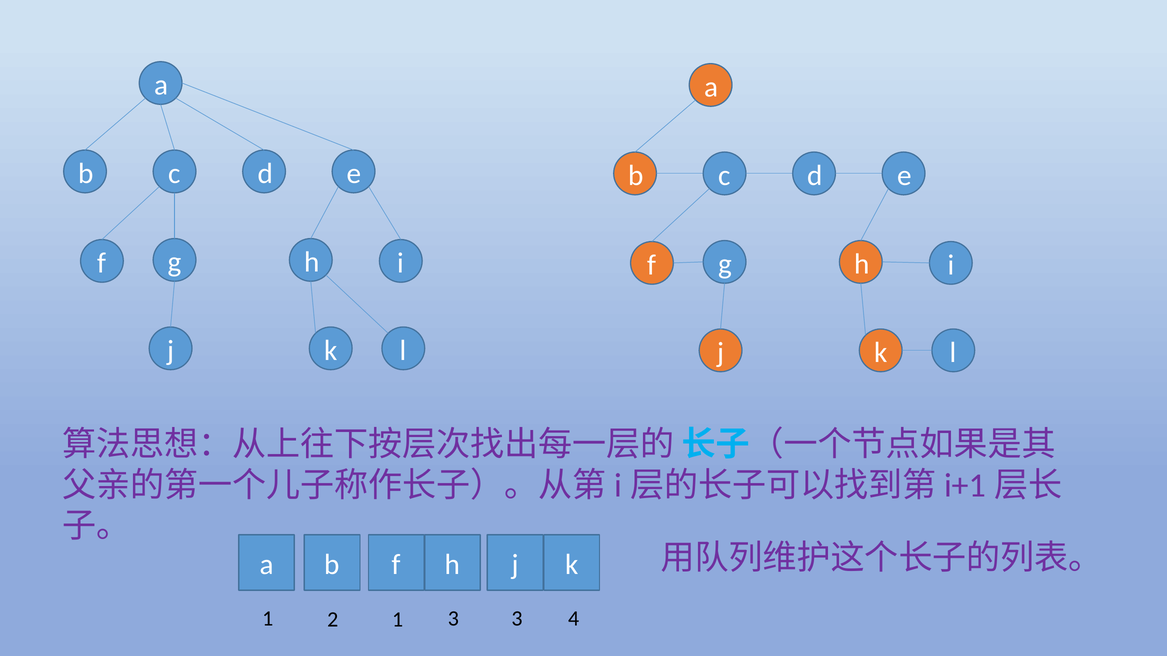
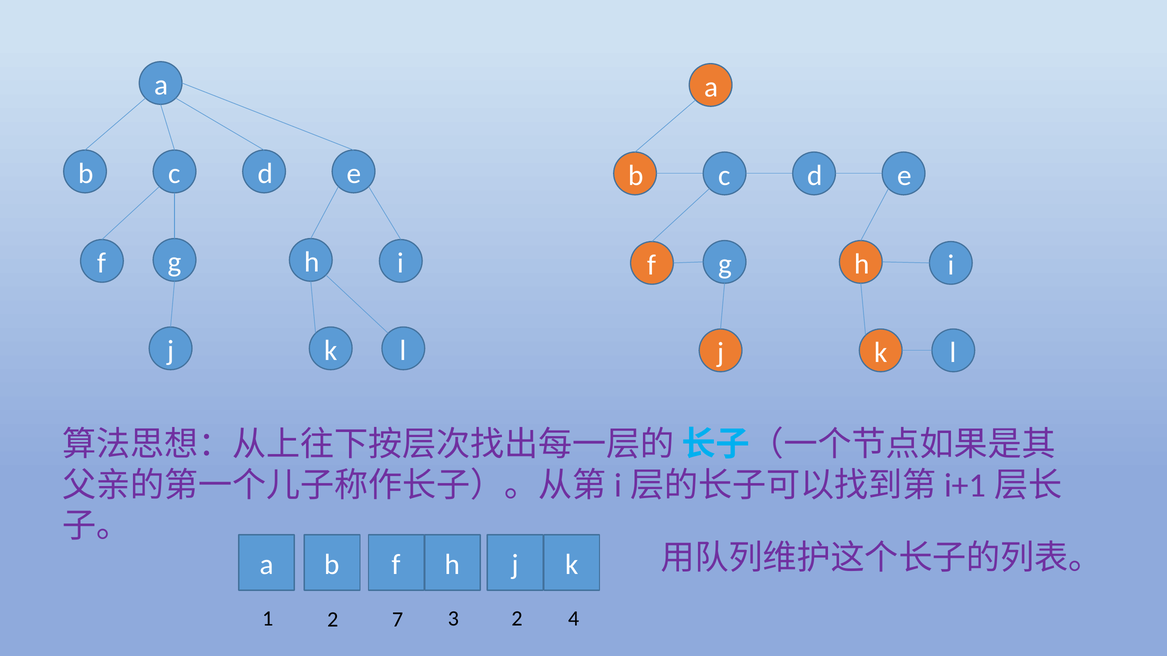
2 1: 1 -> 7
3 3: 3 -> 2
